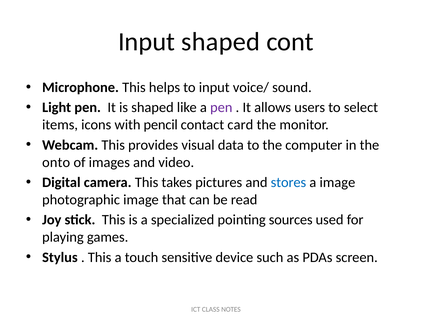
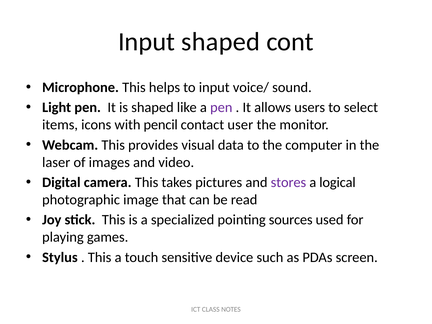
card: card -> user
onto: onto -> laser
stores colour: blue -> purple
a image: image -> logical
